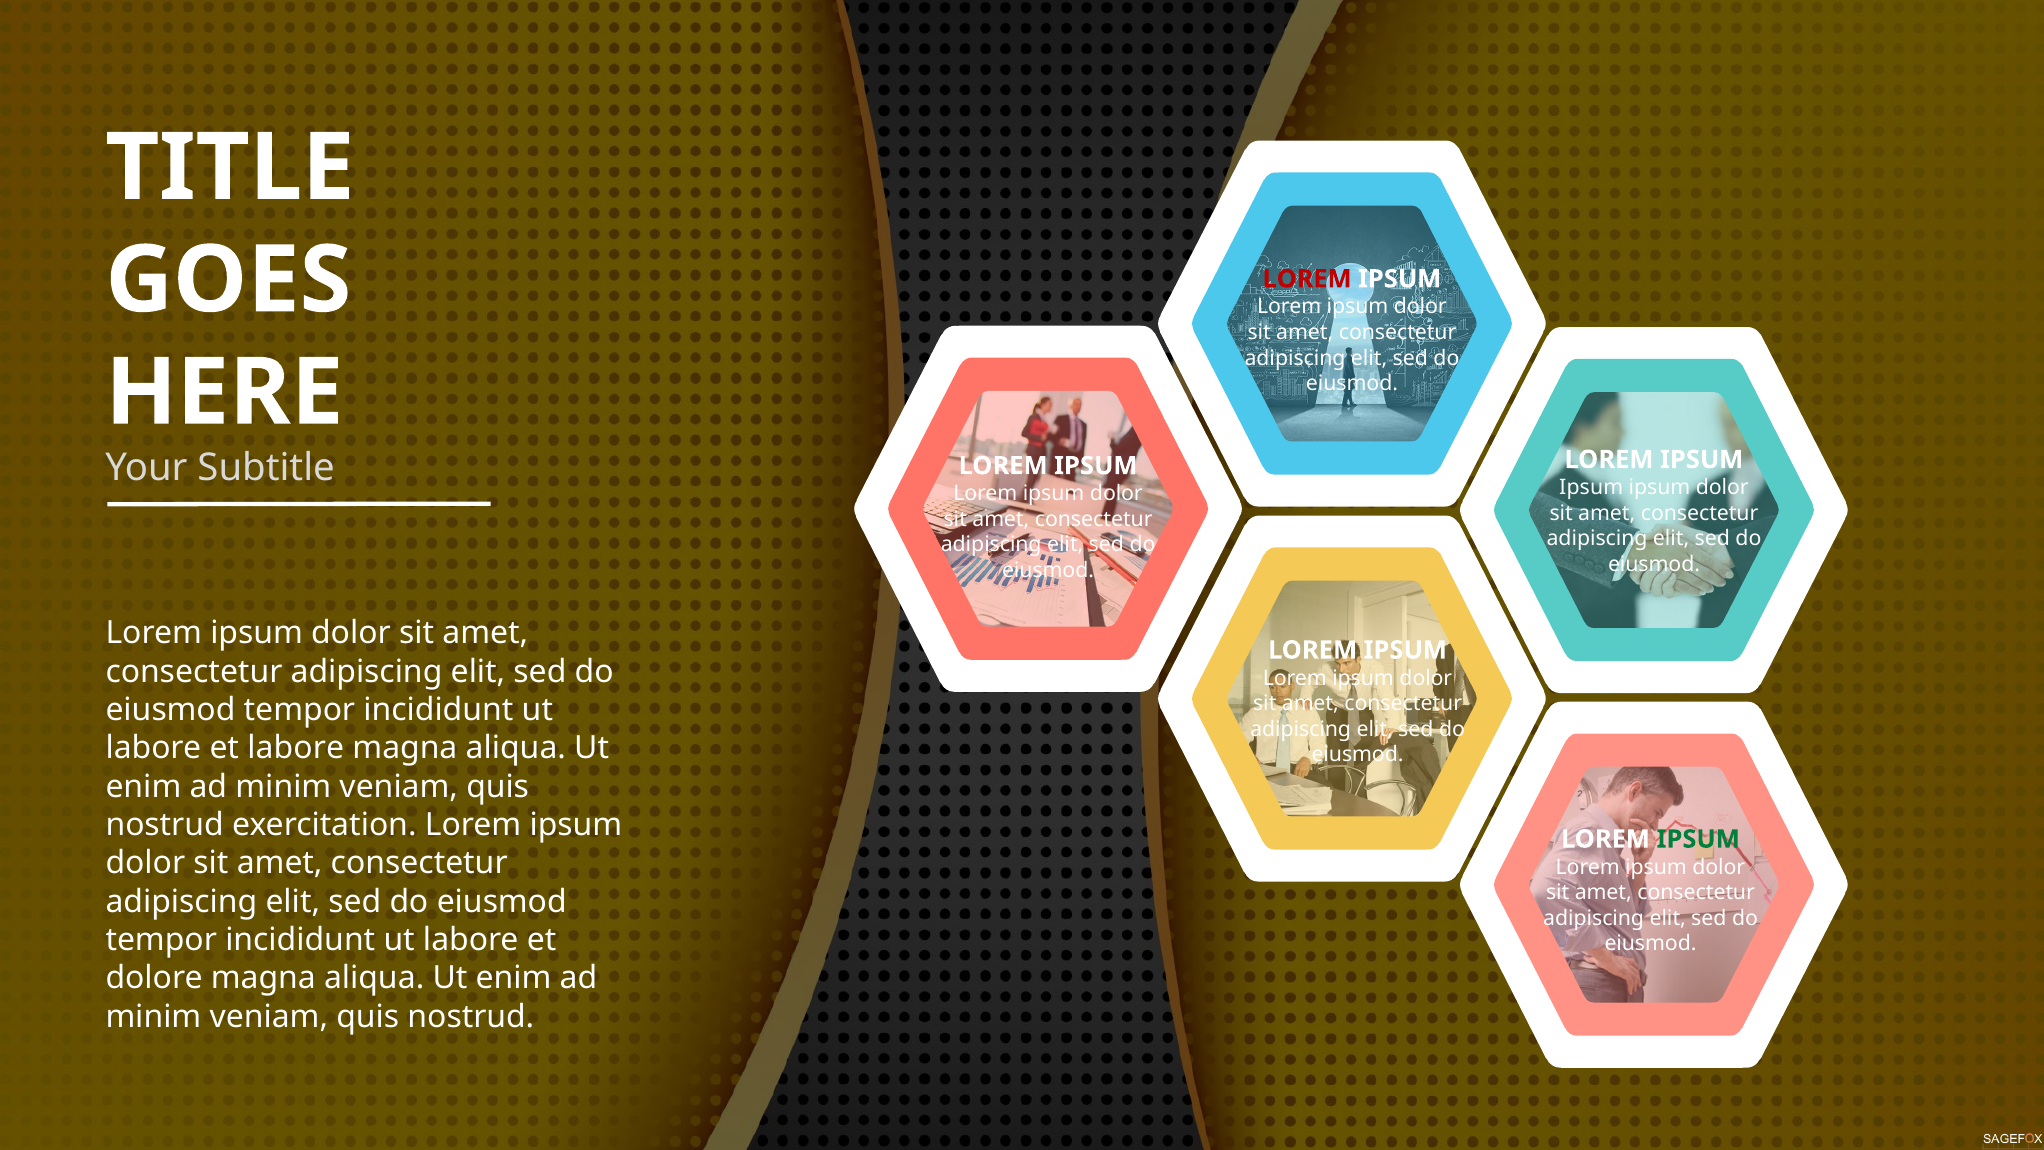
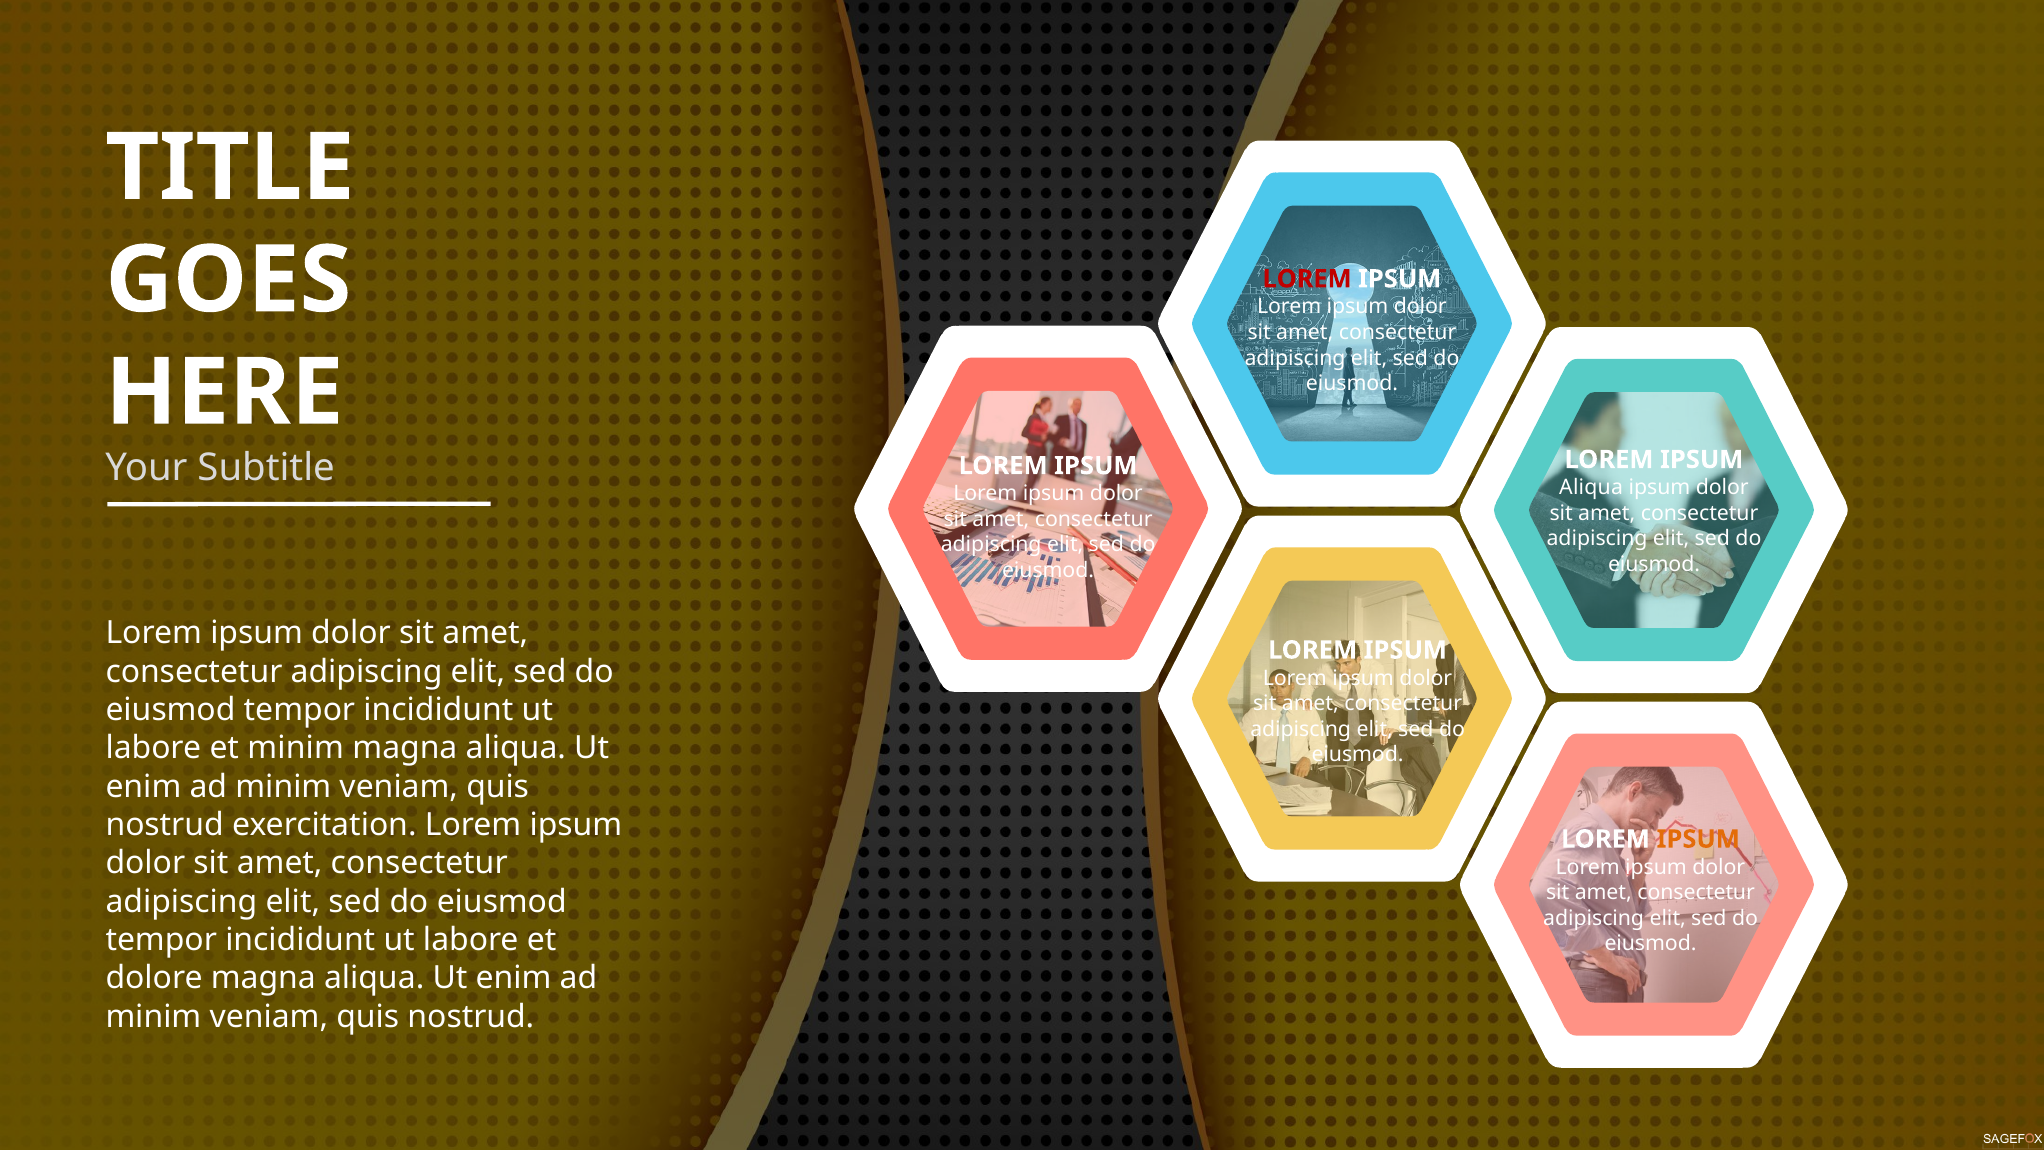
Ipsum at (1591, 487): Ipsum -> Aliqua
et labore: labore -> minim
IPSUM at (1698, 839) colour: green -> orange
